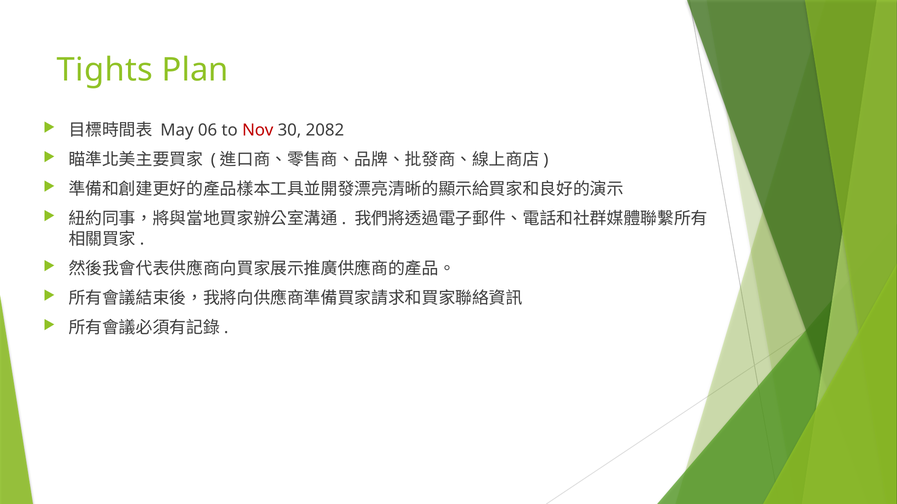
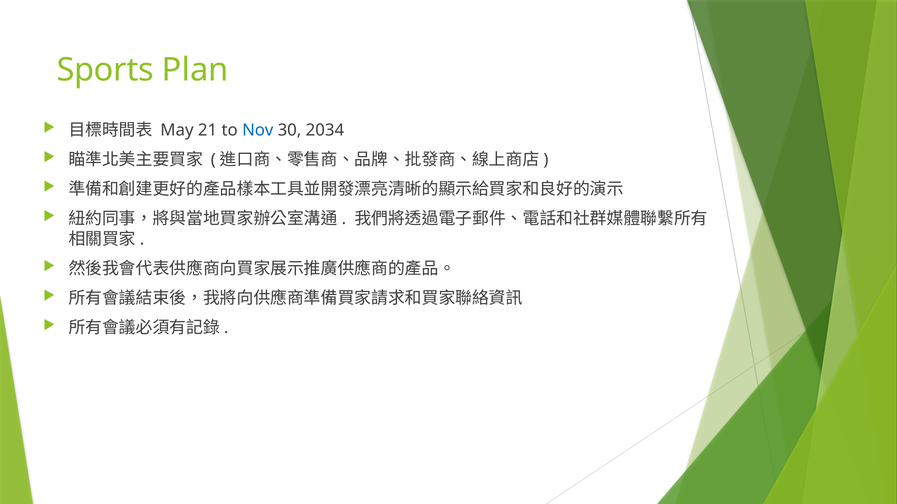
Tights: Tights -> Sports
06: 06 -> 21
Nov colour: red -> blue
2082: 2082 -> 2034
